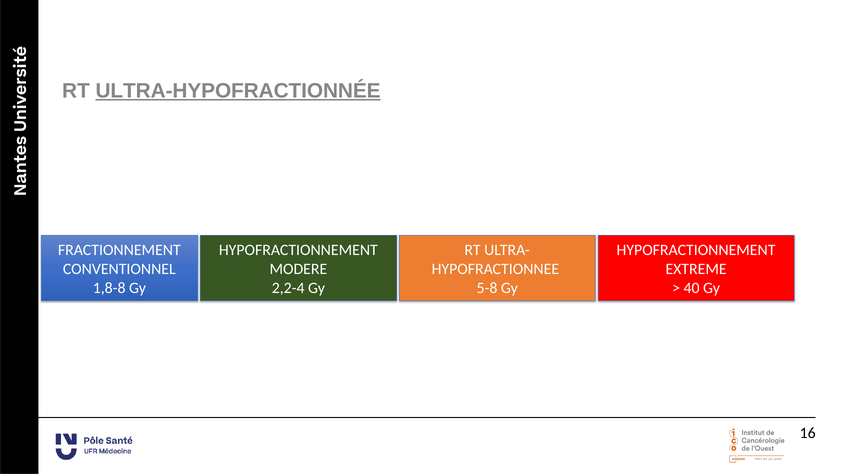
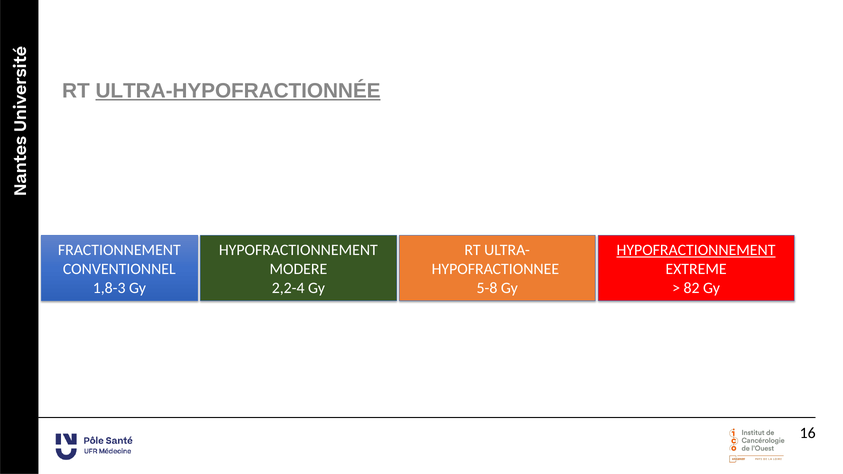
HYPOFRACTIONNEMENT at (696, 250) underline: none -> present
1,8-8: 1,8-8 -> 1,8-3
40: 40 -> 82
